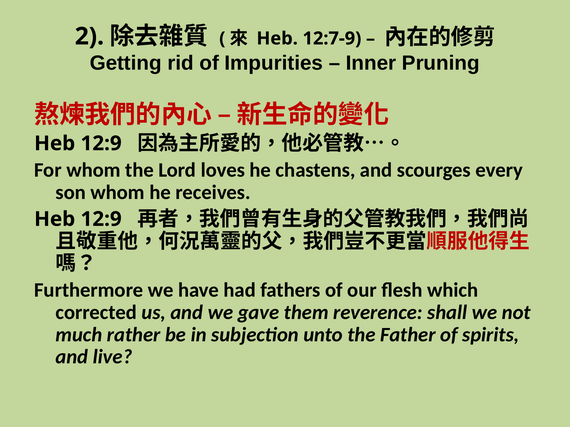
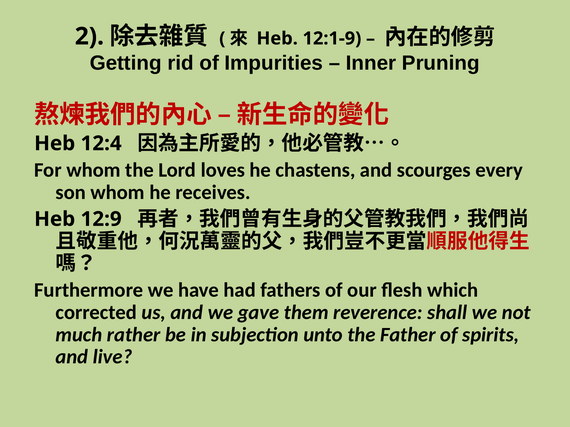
12:7-9: 12:7-9 -> 12:1-9
12:9 at (101, 144): 12:9 -> 12:4
